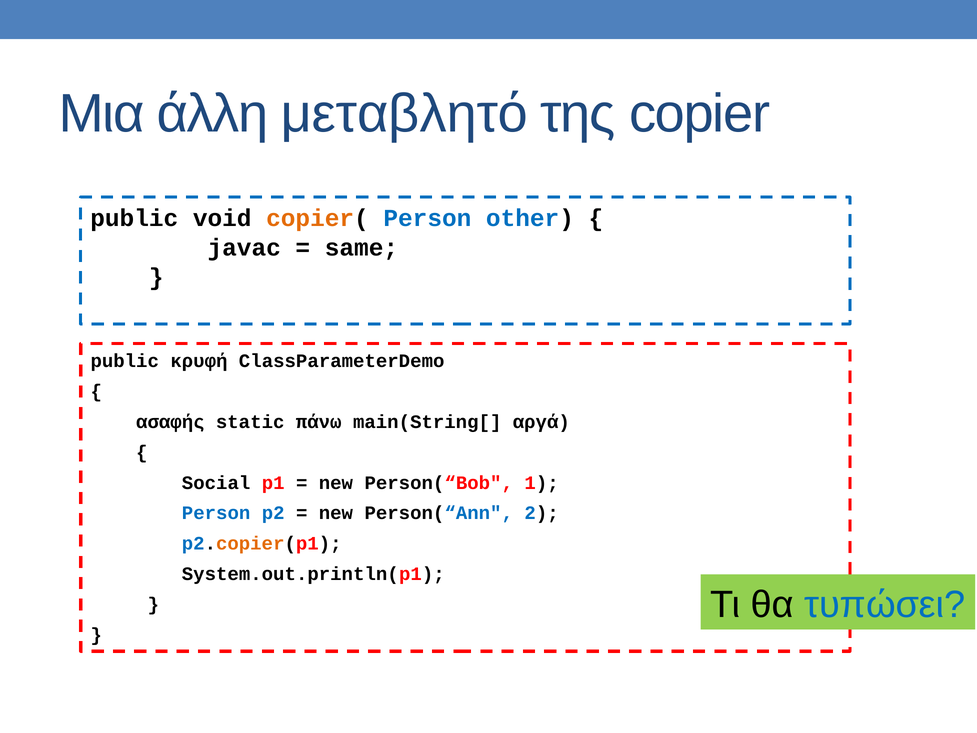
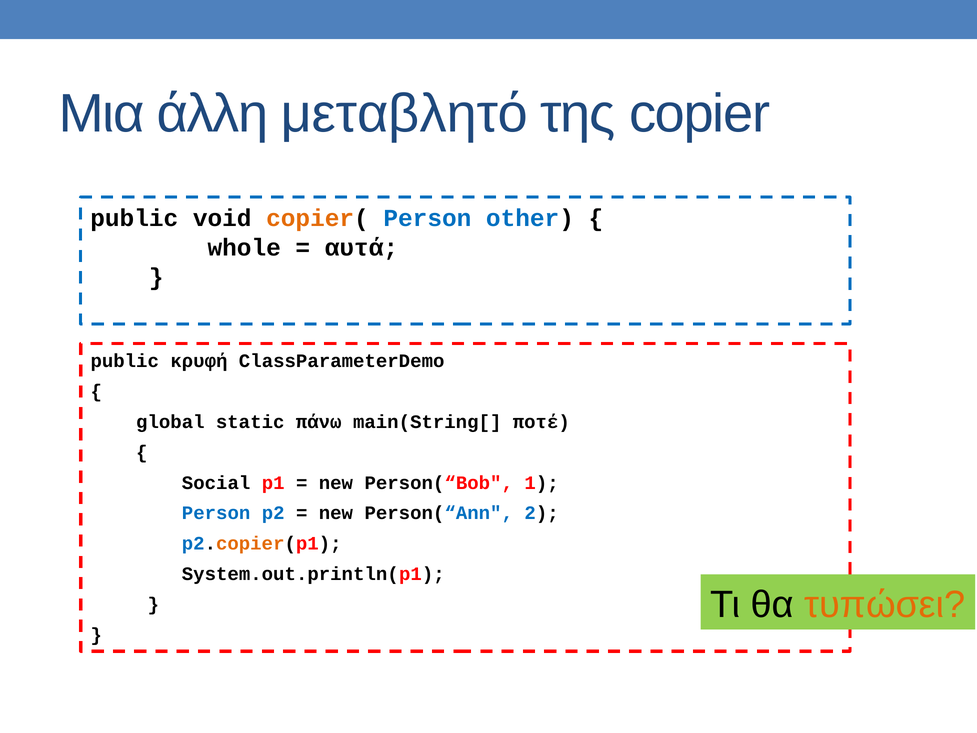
javac: javac -> whole
same: same -> αυτά
ασαφής: ασαφής -> global
αργά: αργά -> ποτέ
τυπώσει colour: blue -> orange
